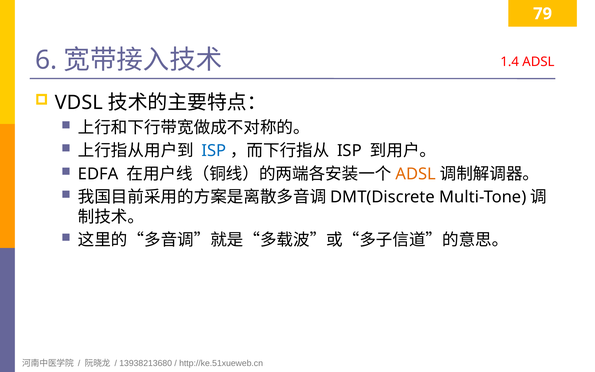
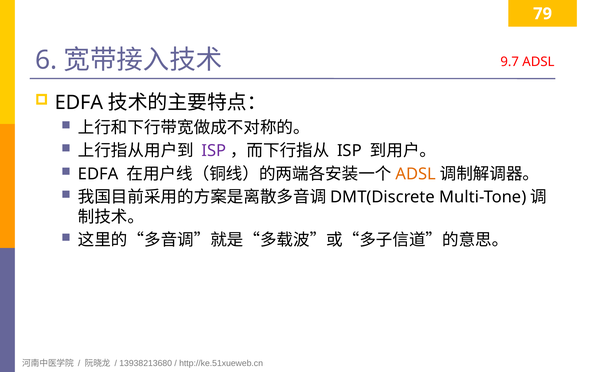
1.4: 1.4 -> 9.7
VDSL at (79, 103): VDSL -> EDFA
ISP at (214, 151) colour: blue -> purple
